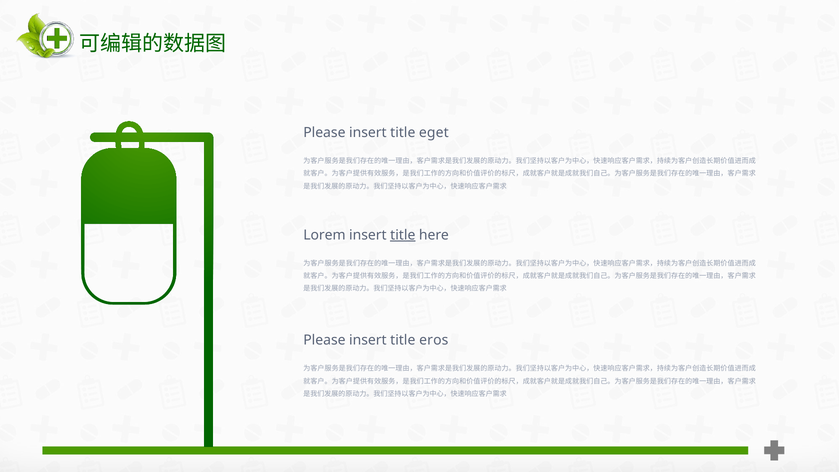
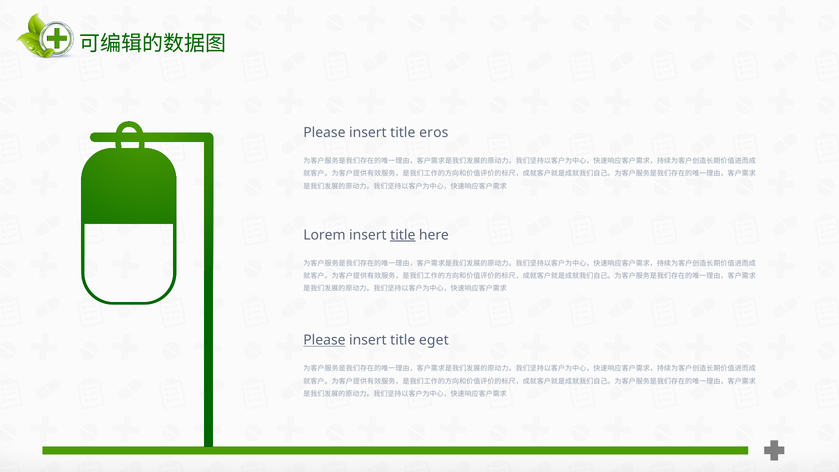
eget: eget -> eros
Please at (324, 340) underline: none -> present
eros: eros -> eget
